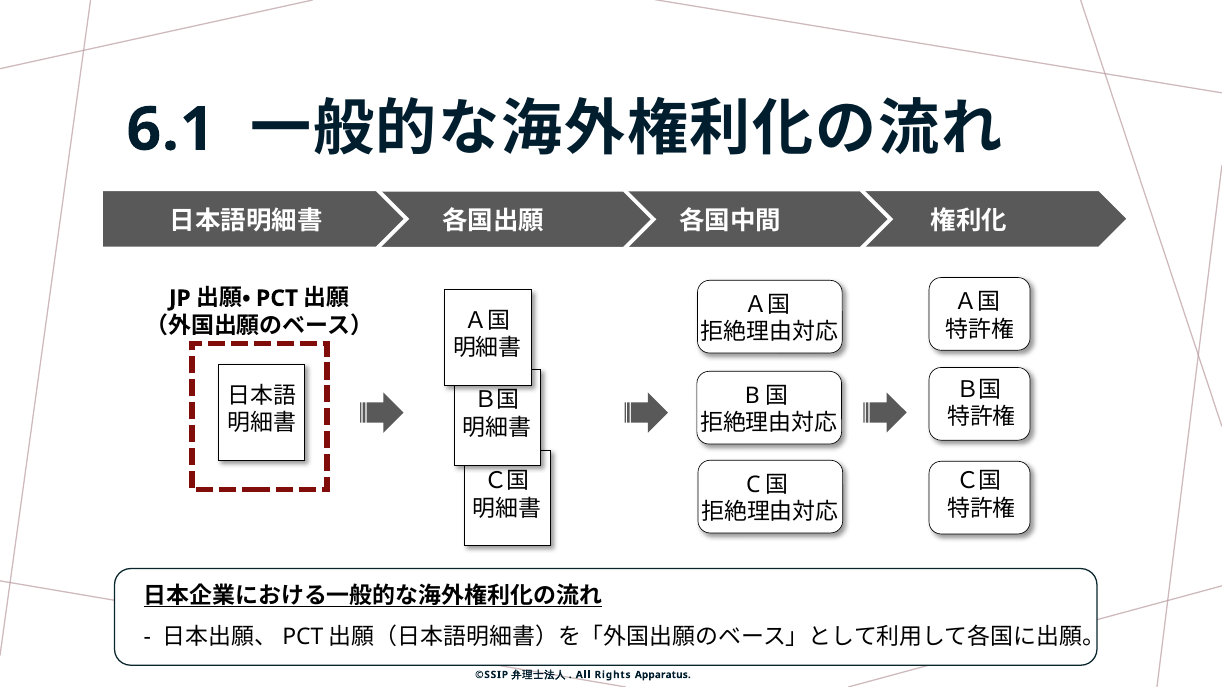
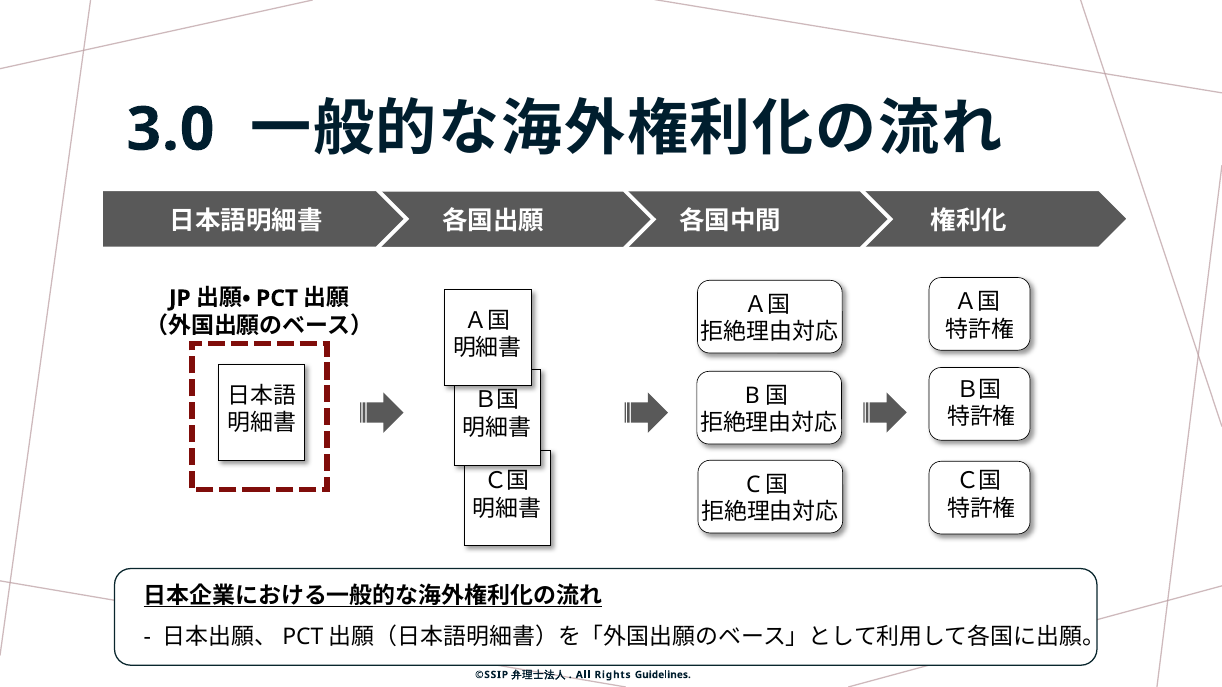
6.1: 6.1 -> 3.0
Apparatus: Apparatus -> Guidelines
